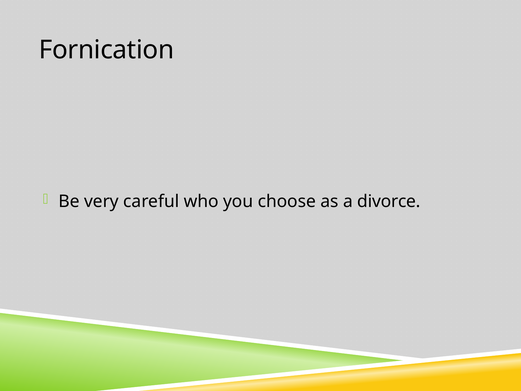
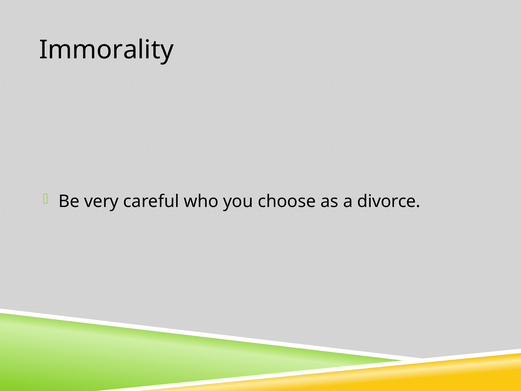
Fornication: Fornication -> Immorality
